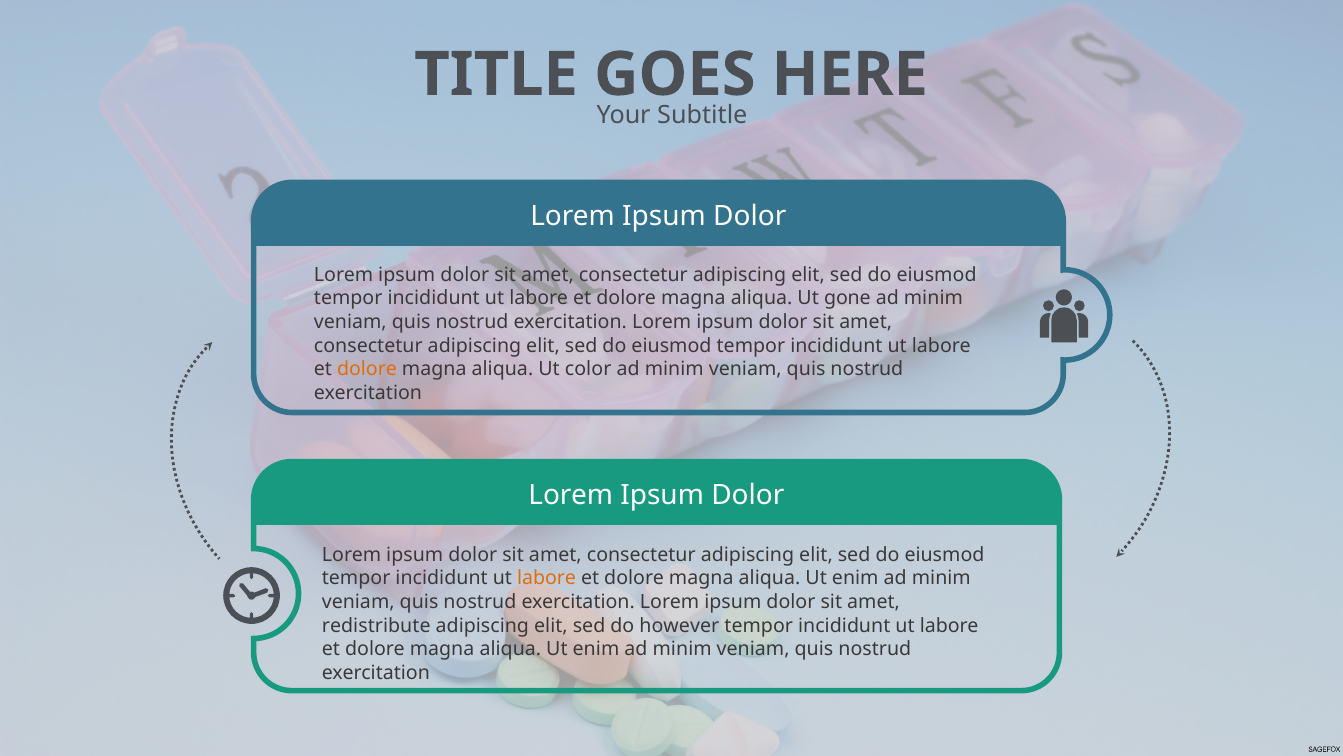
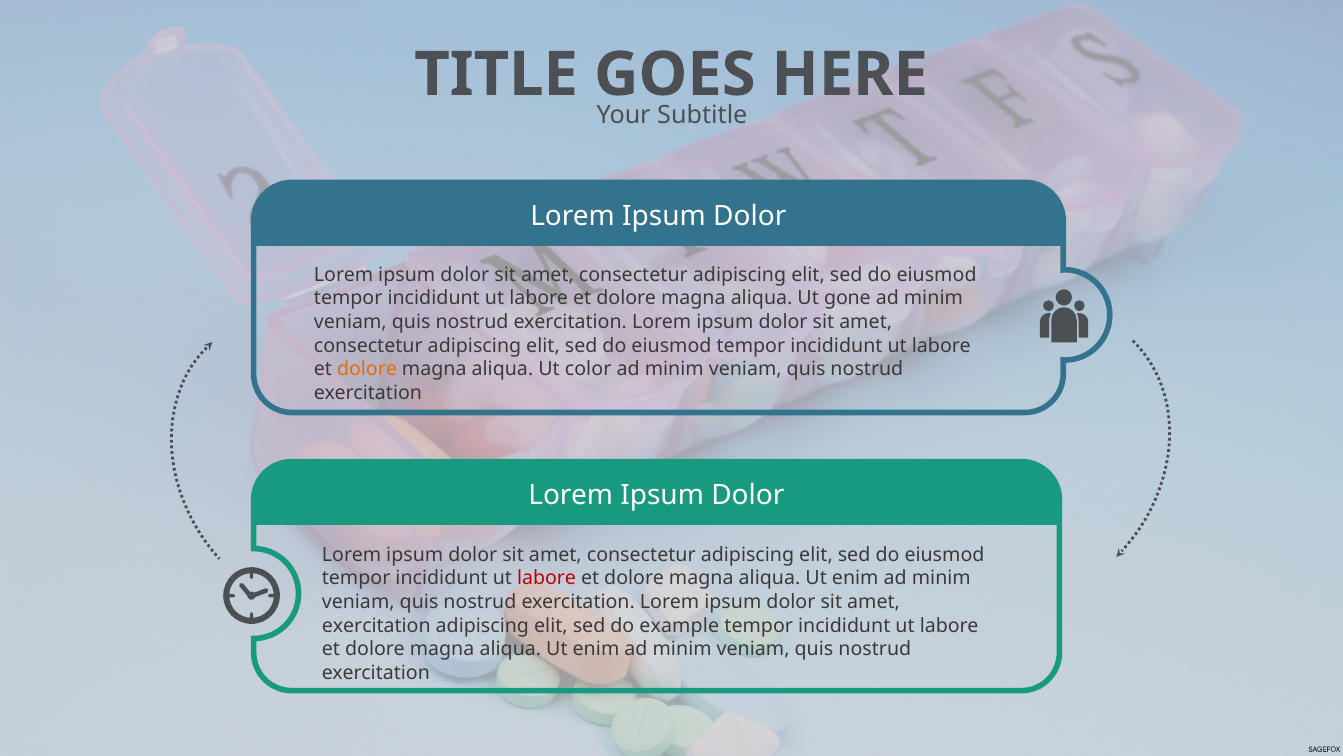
labore at (547, 578) colour: orange -> red
redistribute at (376, 625): redistribute -> exercitation
however: however -> example
